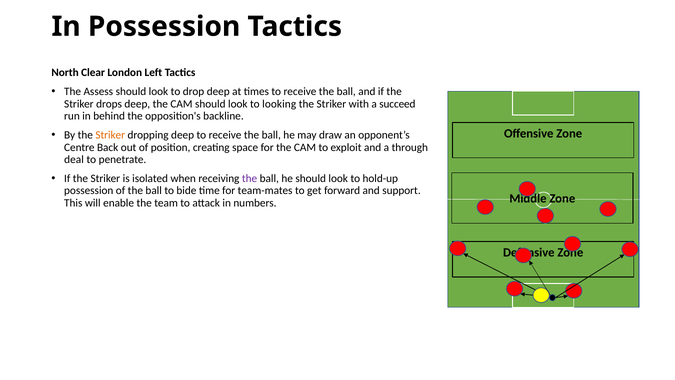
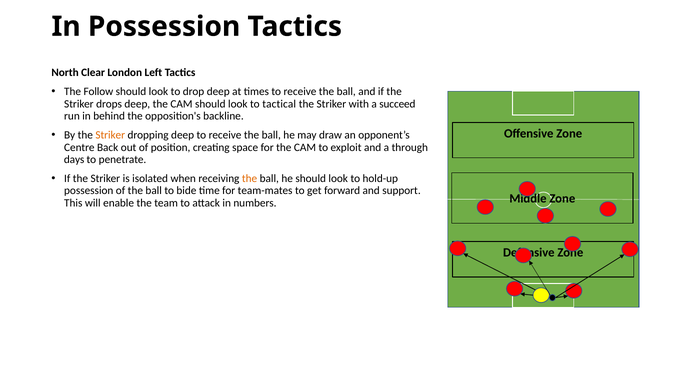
Assess: Assess -> Follow
looking: looking -> tactical
deal: deal -> days
the at (250, 178) colour: purple -> orange
